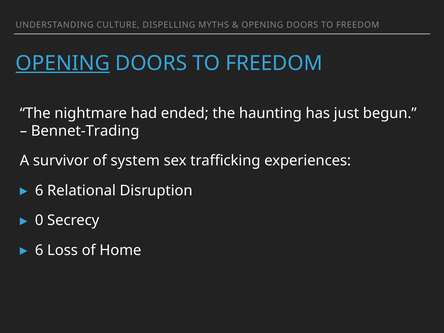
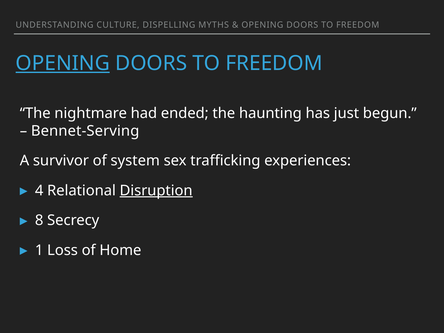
Bennet-Trading: Bennet-Trading -> Bennet-Serving
6 at (39, 191): 6 -> 4
Disruption underline: none -> present
0: 0 -> 8
6 at (39, 250): 6 -> 1
